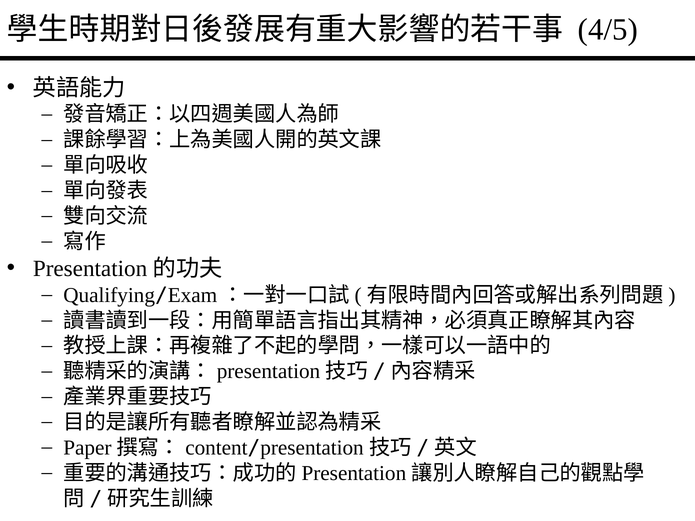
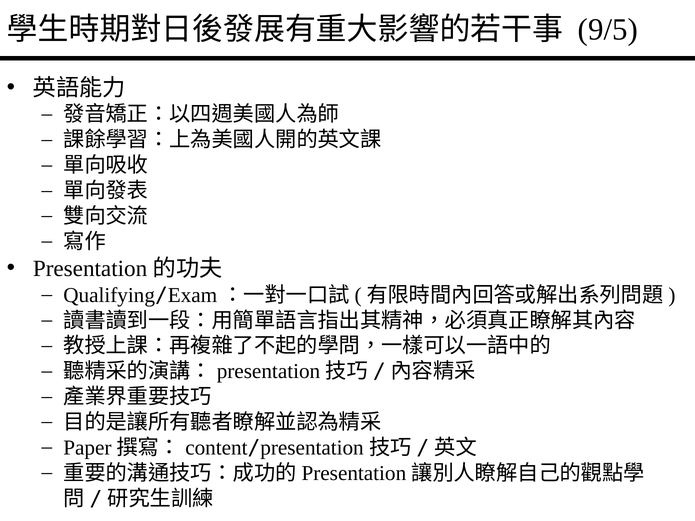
4/5: 4/5 -> 9/5
